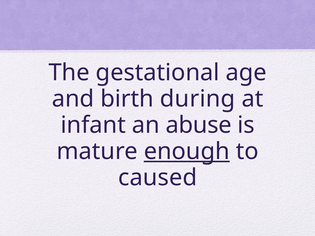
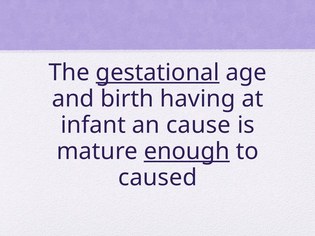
gestational underline: none -> present
during: during -> having
abuse: abuse -> cause
